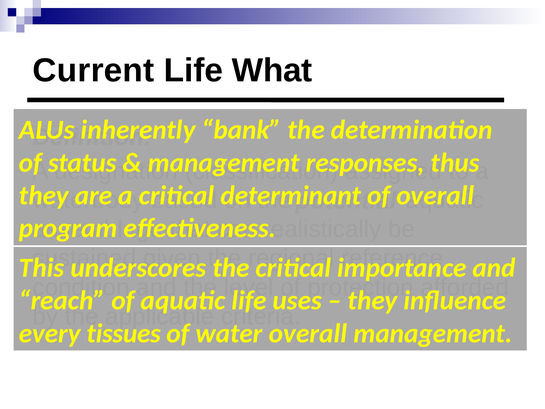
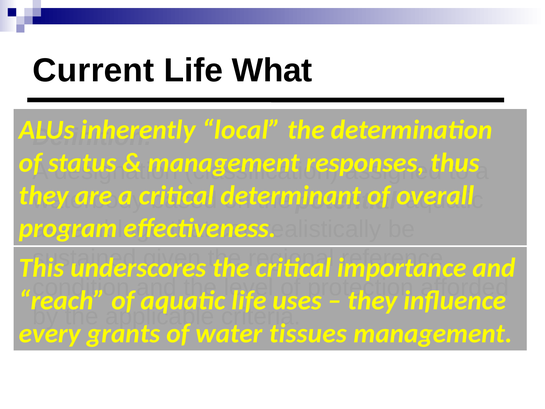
bank: bank -> local
tissues: tissues -> grants
water overall: overall -> tissues
